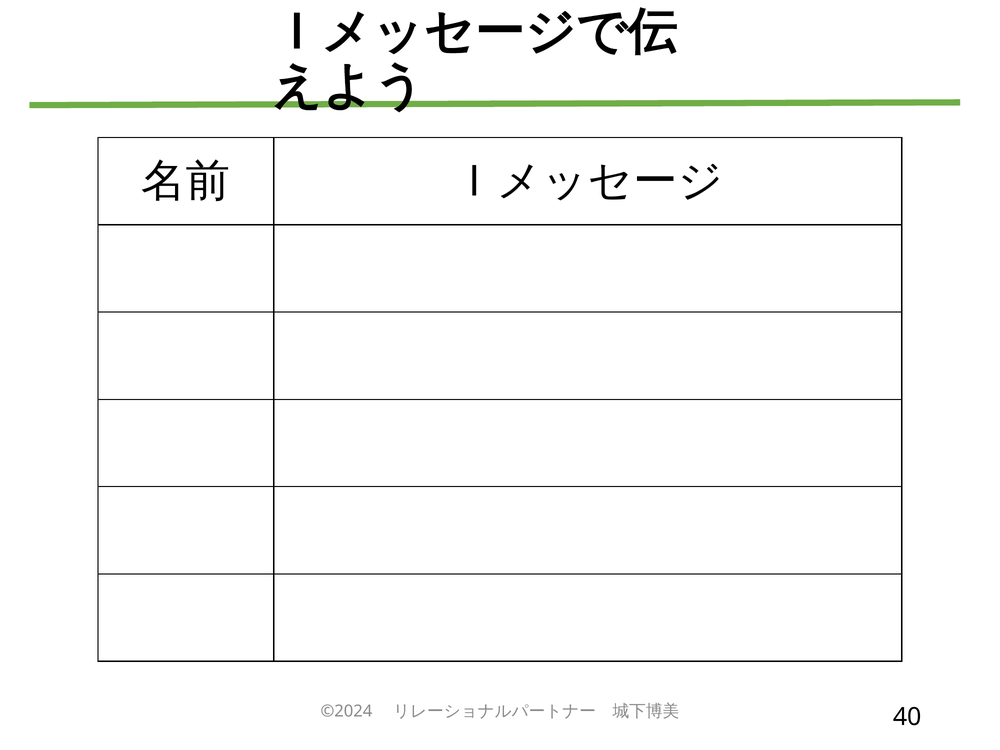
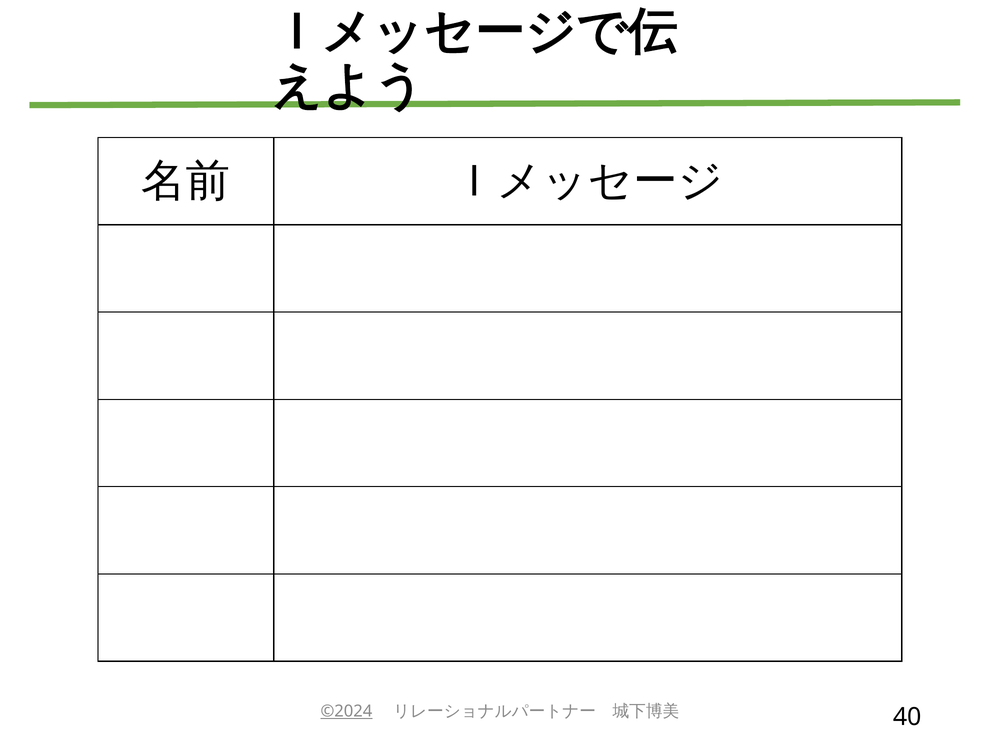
©2024 underline: none -> present
